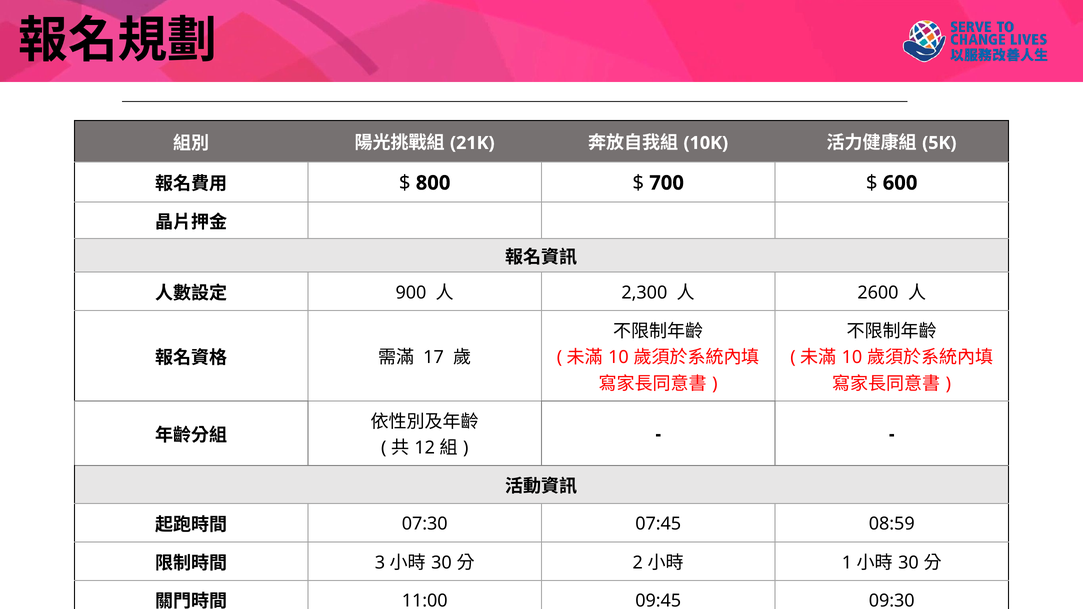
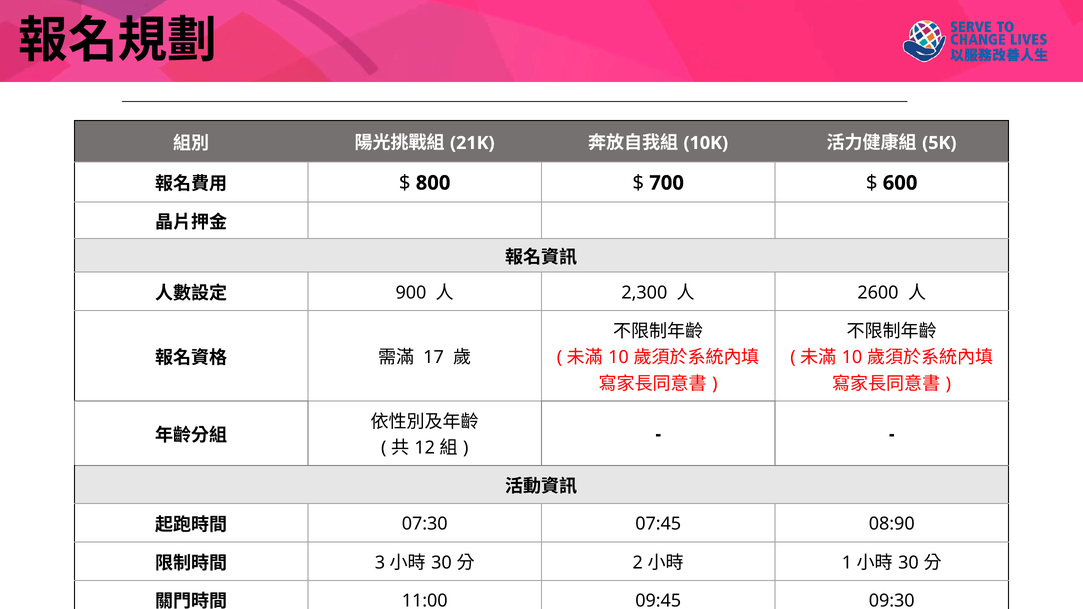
08:59: 08:59 -> 08:90
